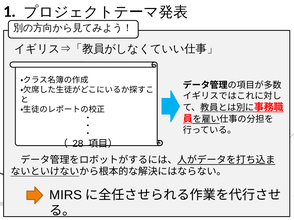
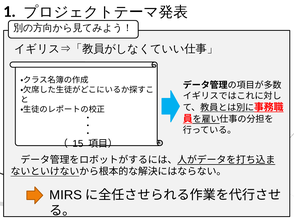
28: 28 -> 15
